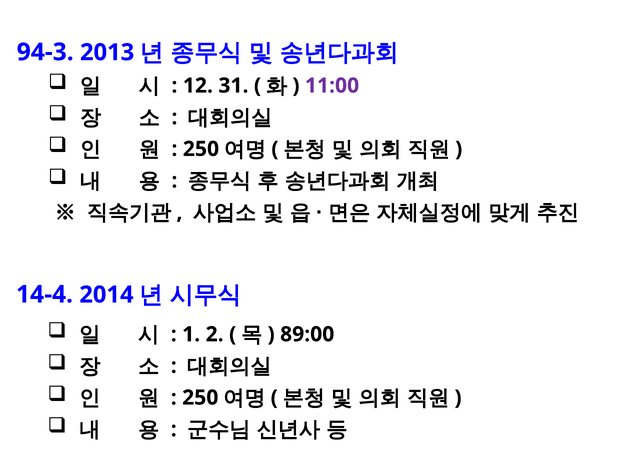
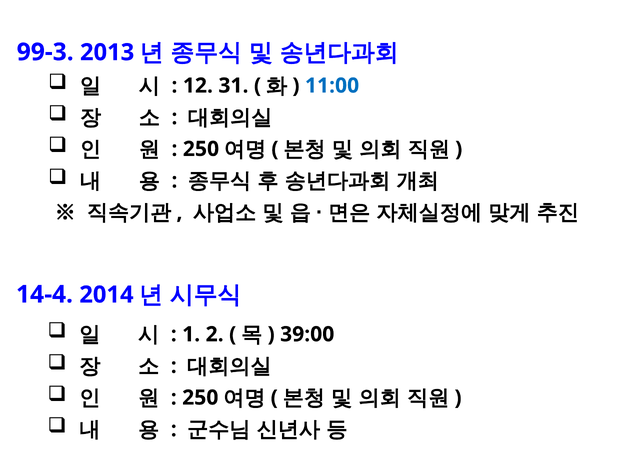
94-3: 94-3 -> 99-3
11:00 colour: purple -> blue
89:00: 89:00 -> 39:00
